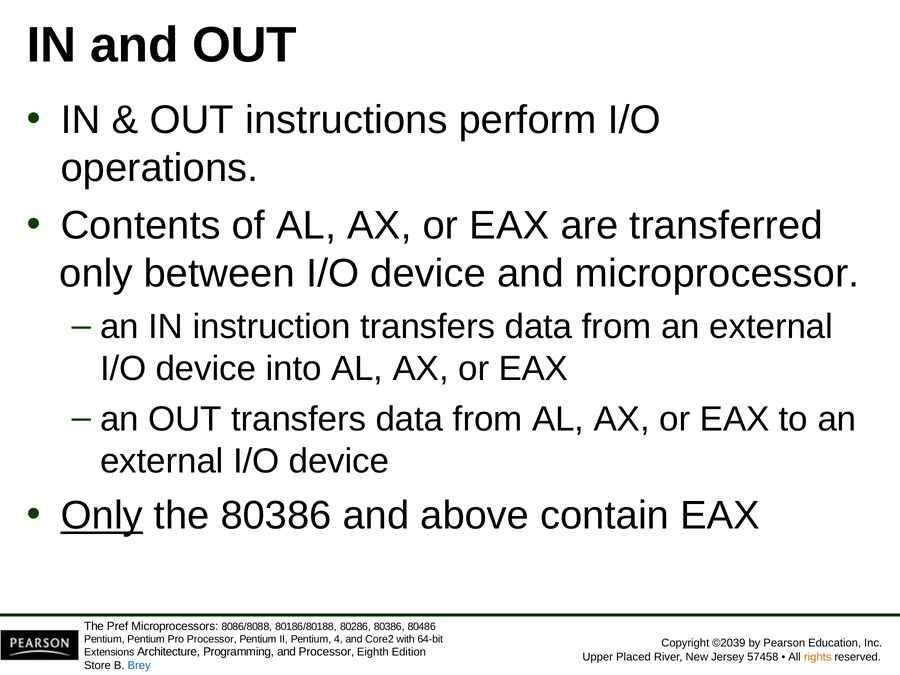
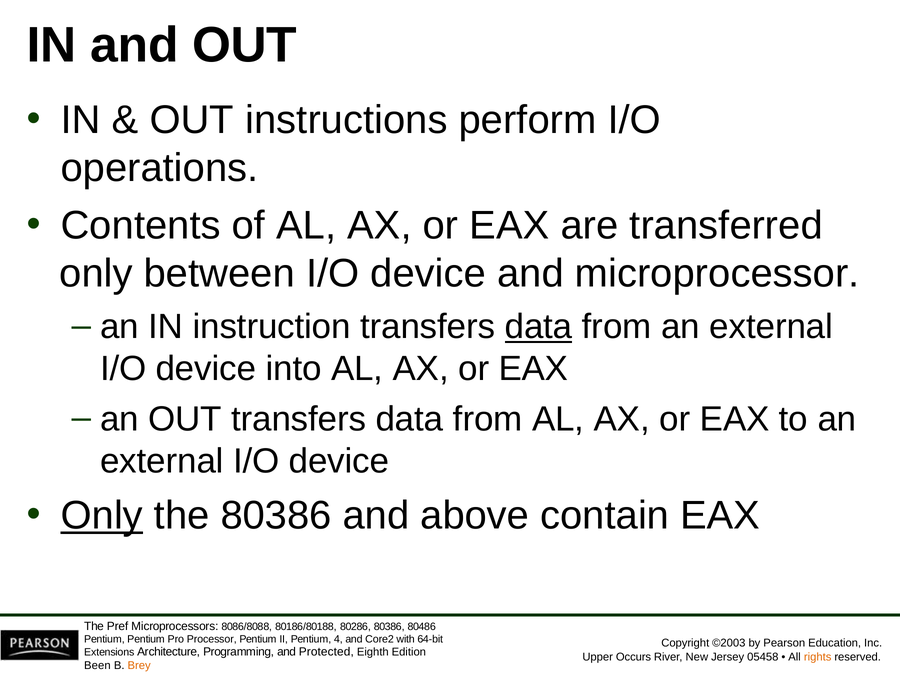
data at (539, 327) underline: none -> present
©2039: ©2039 -> ©2003
and Processor: Processor -> Protected
Placed: Placed -> Occurs
57458: 57458 -> 05458
Store: Store -> Been
Brey colour: blue -> orange
